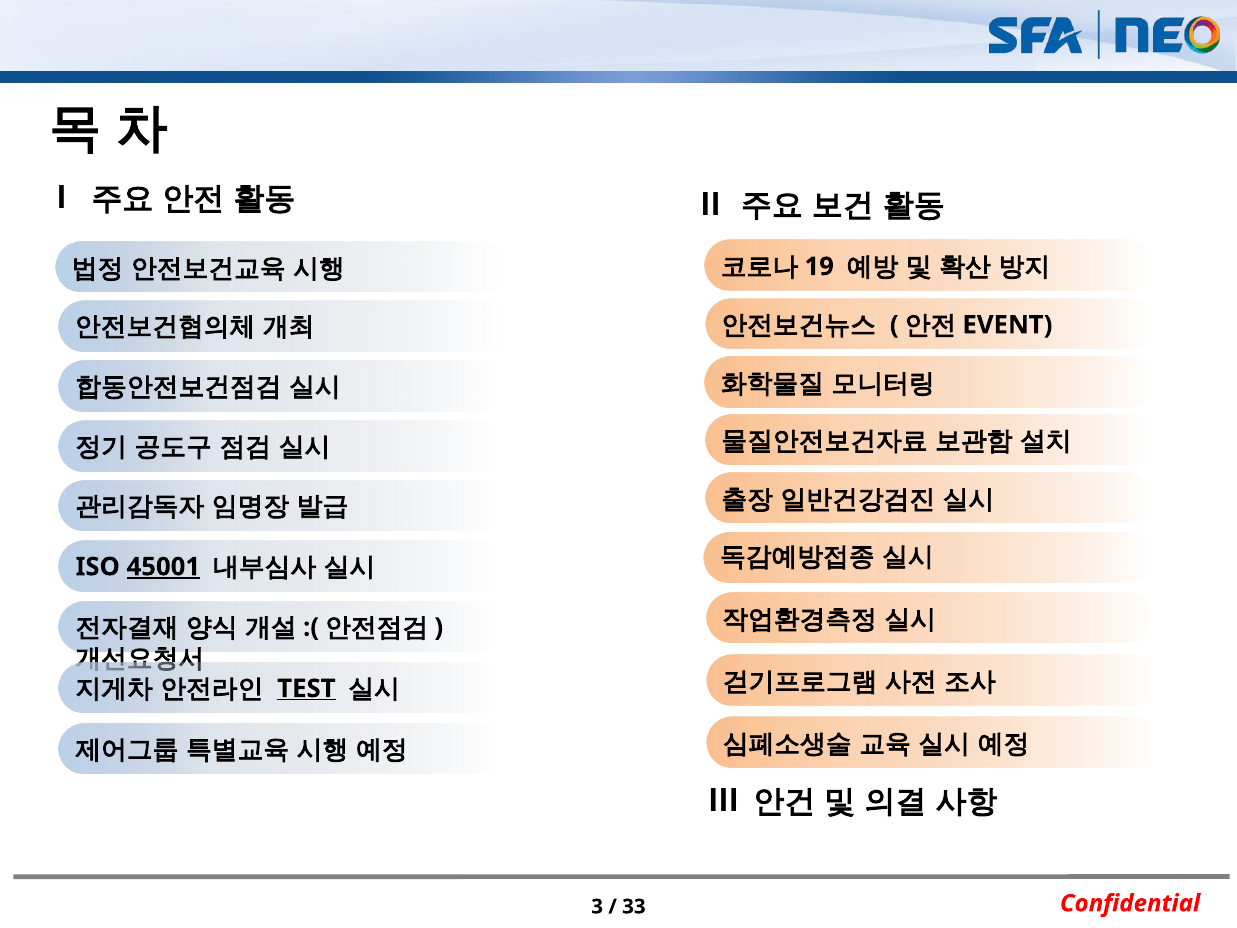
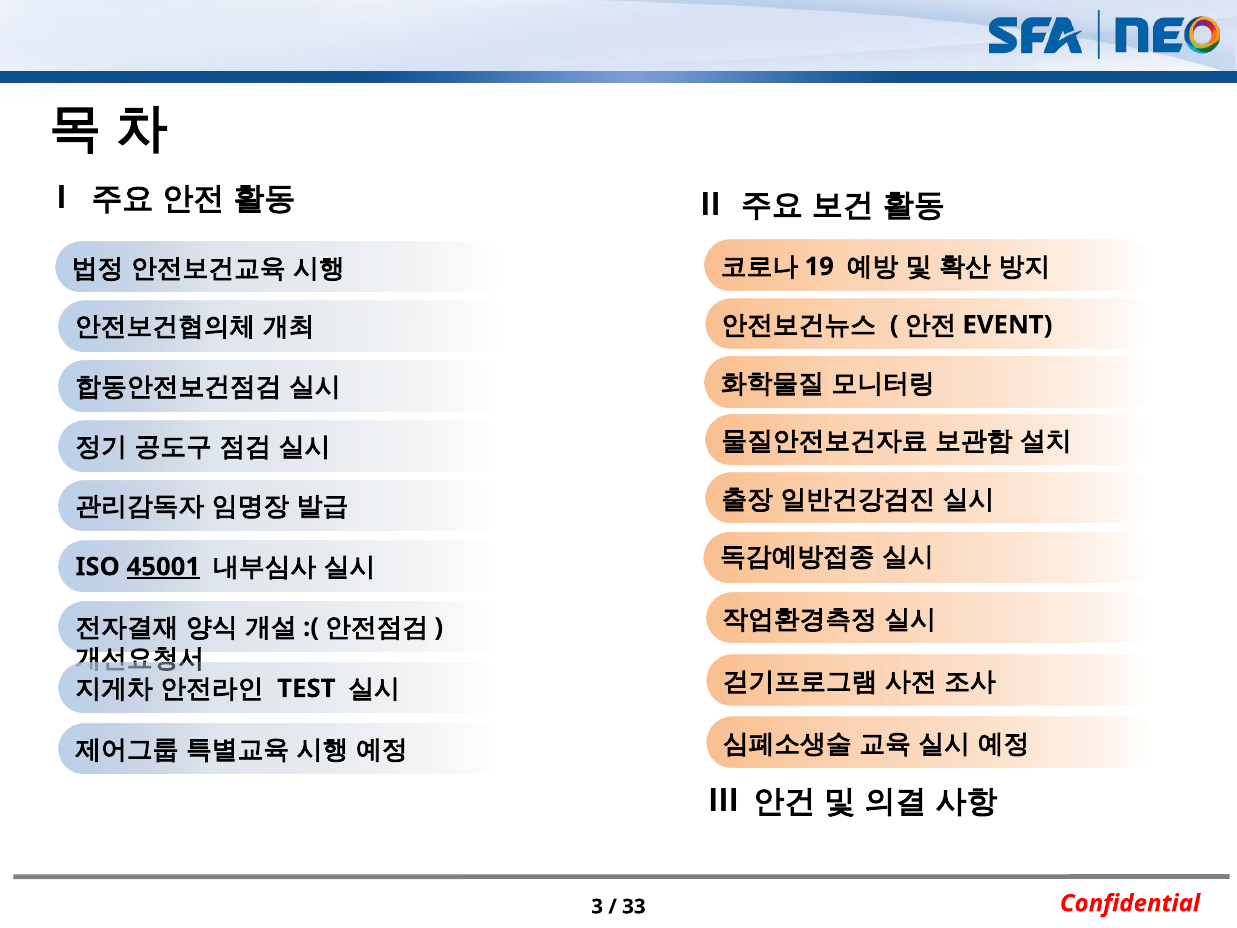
TEST underline: present -> none
